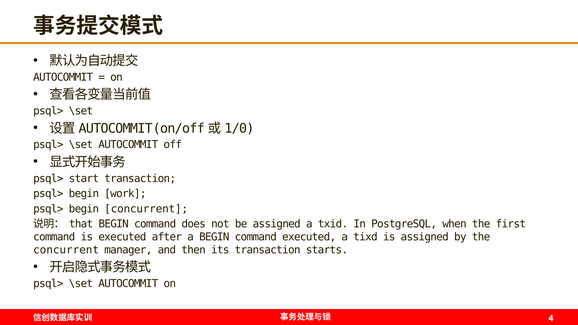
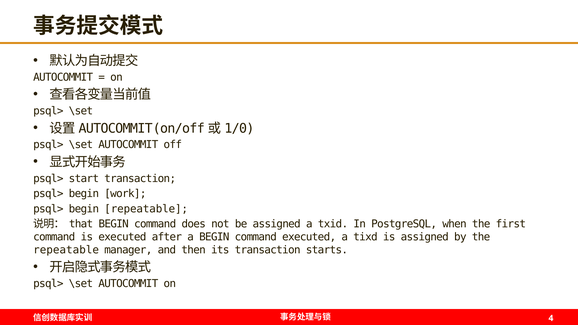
begin concurrent: concurrent -> repeatable
concurrent at (66, 250): concurrent -> repeatable
